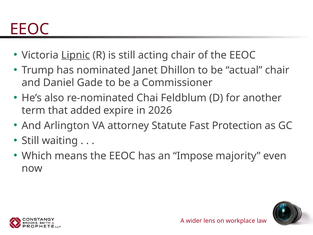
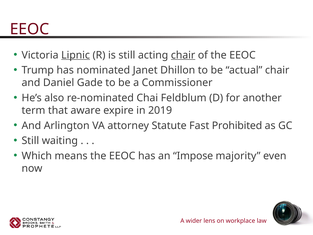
chair at (183, 55) underline: none -> present
added: added -> aware
2026: 2026 -> 2019
Protection: Protection -> Prohibited
